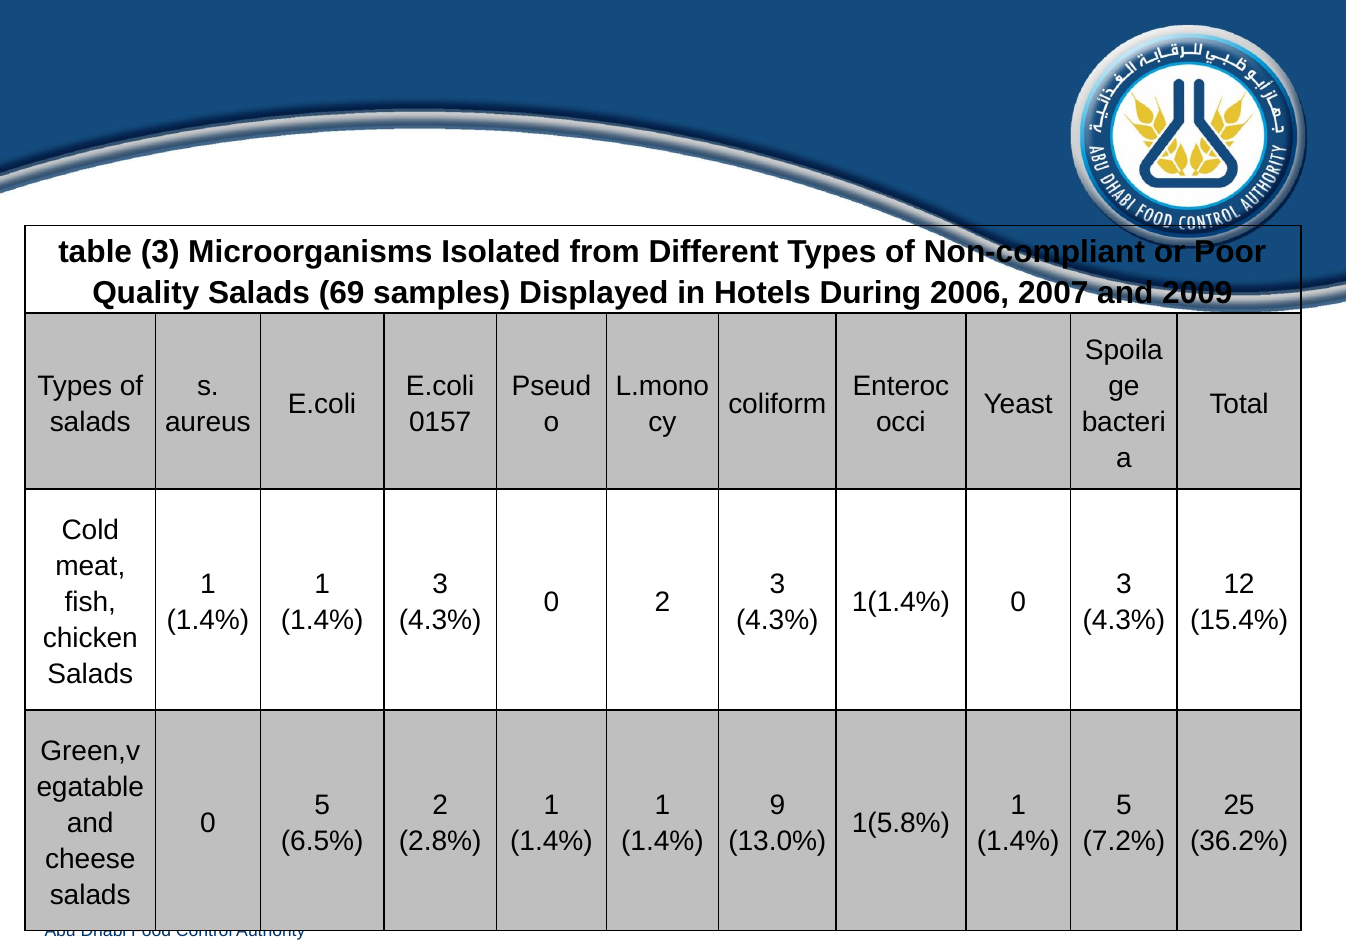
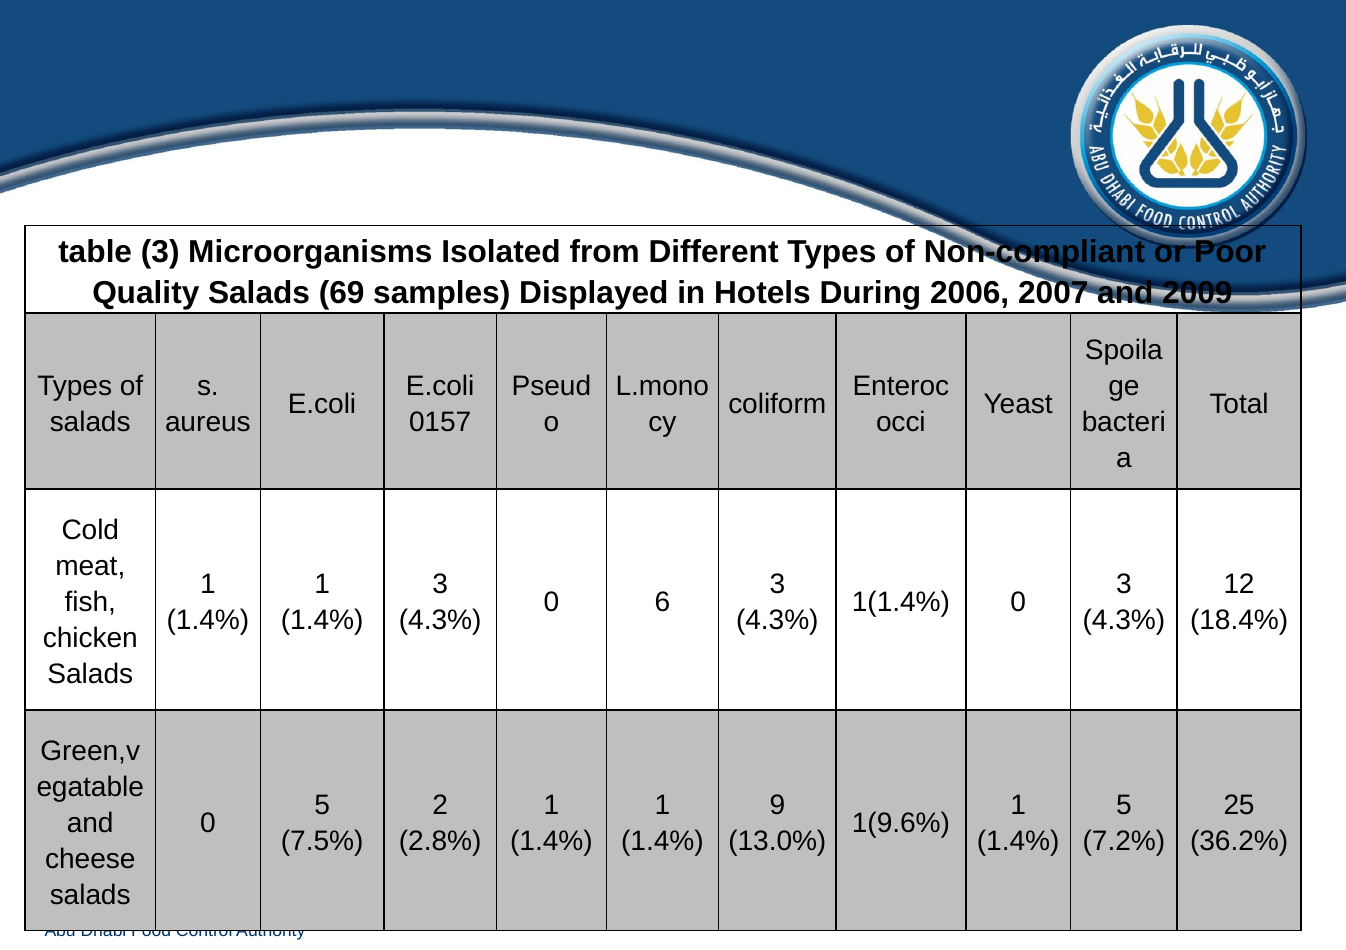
0 2: 2 -> 6
15.4%: 15.4% -> 18.4%
1(5.8%: 1(5.8% -> 1(9.6%
6.5%: 6.5% -> 7.5%
